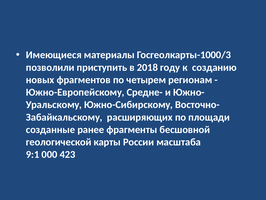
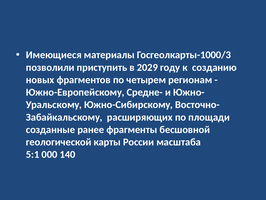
2018: 2018 -> 2029
9:1: 9:1 -> 5:1
423: 423 -> 140
